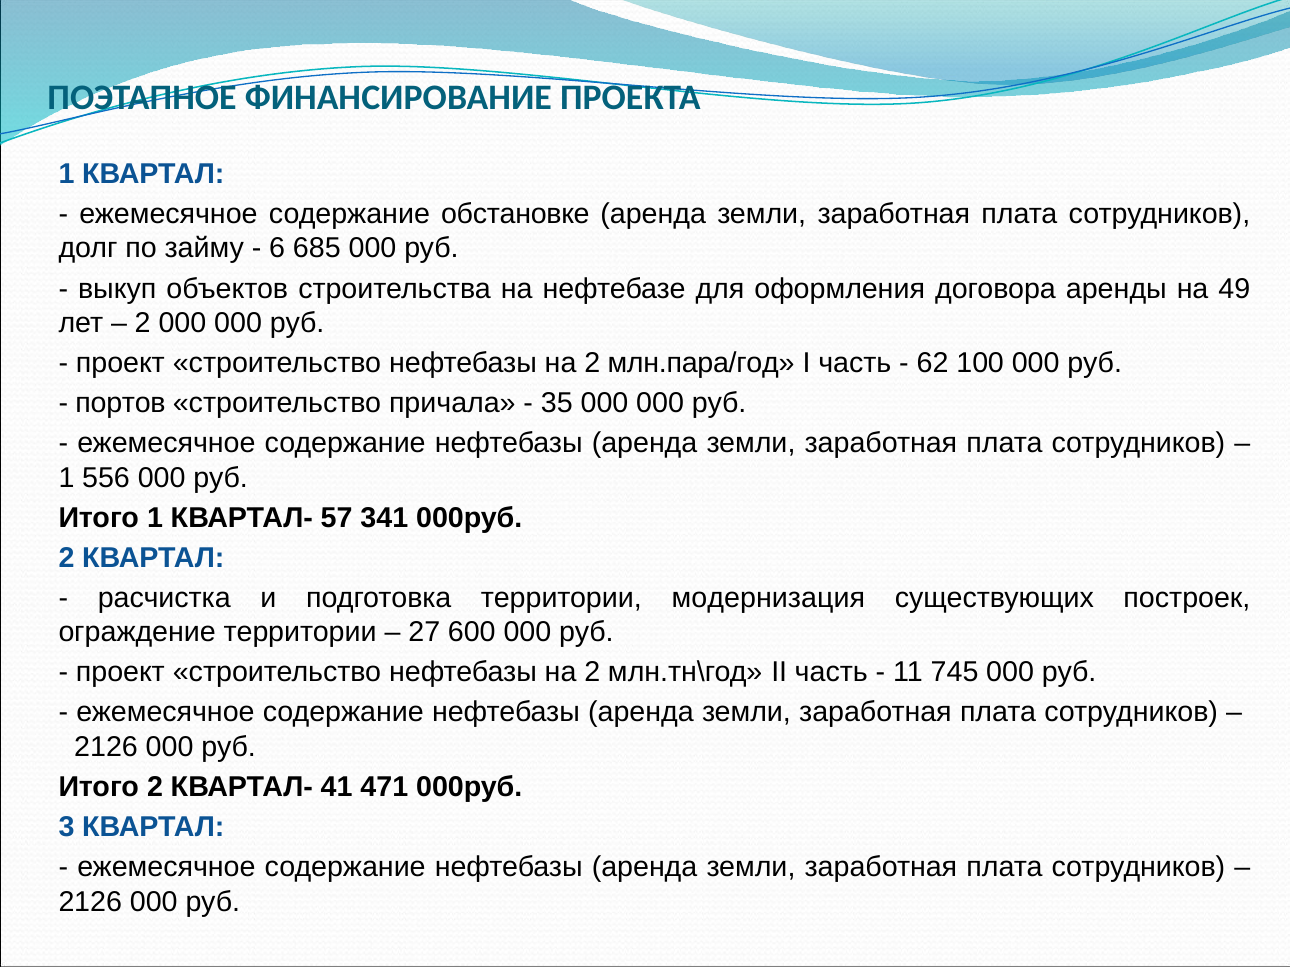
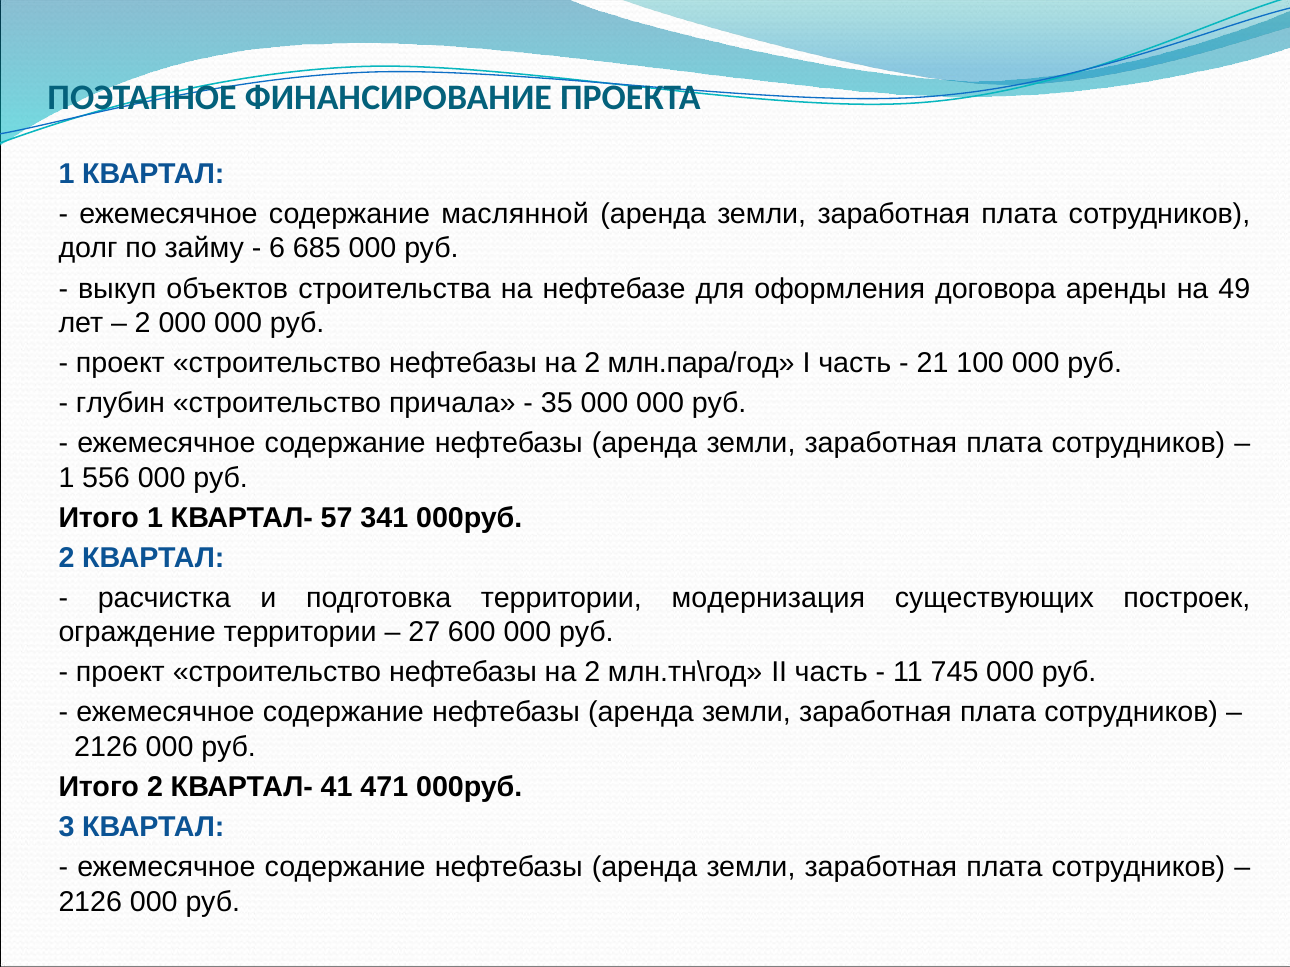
обстановке: обстановке -> маслянной
62: 62 -> 21
портов: портов -> глубин
